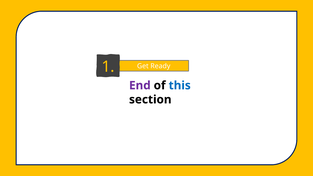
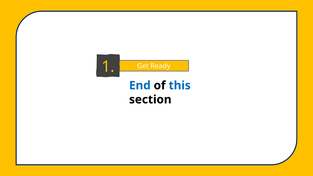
End colour: purple -> blue
